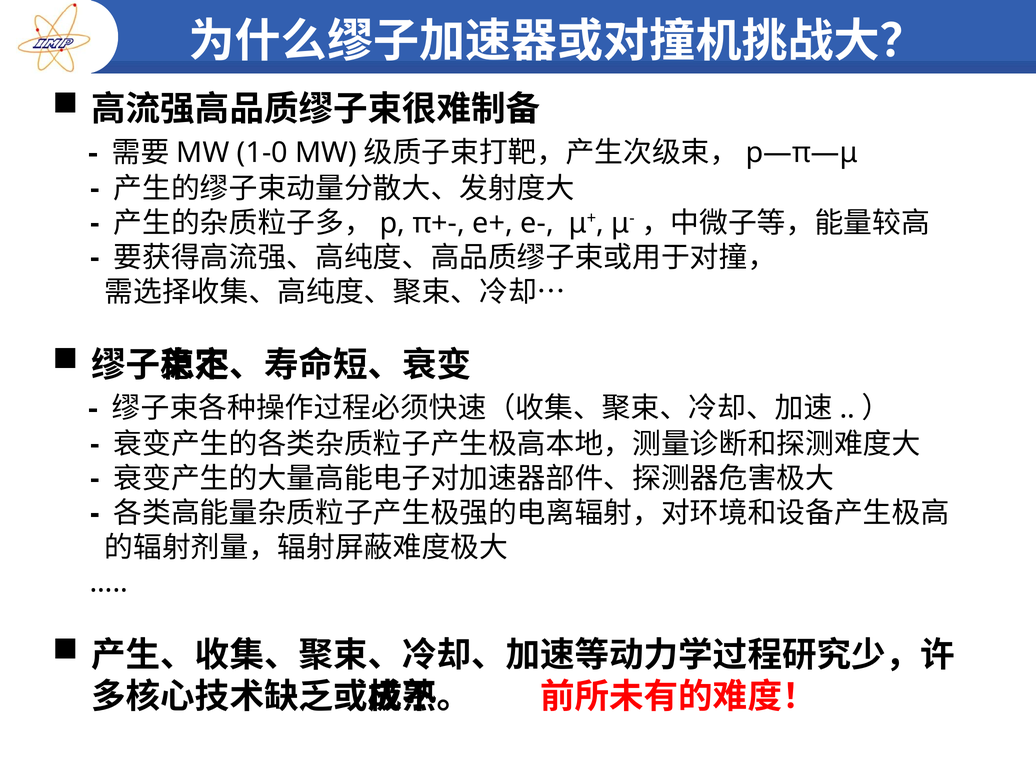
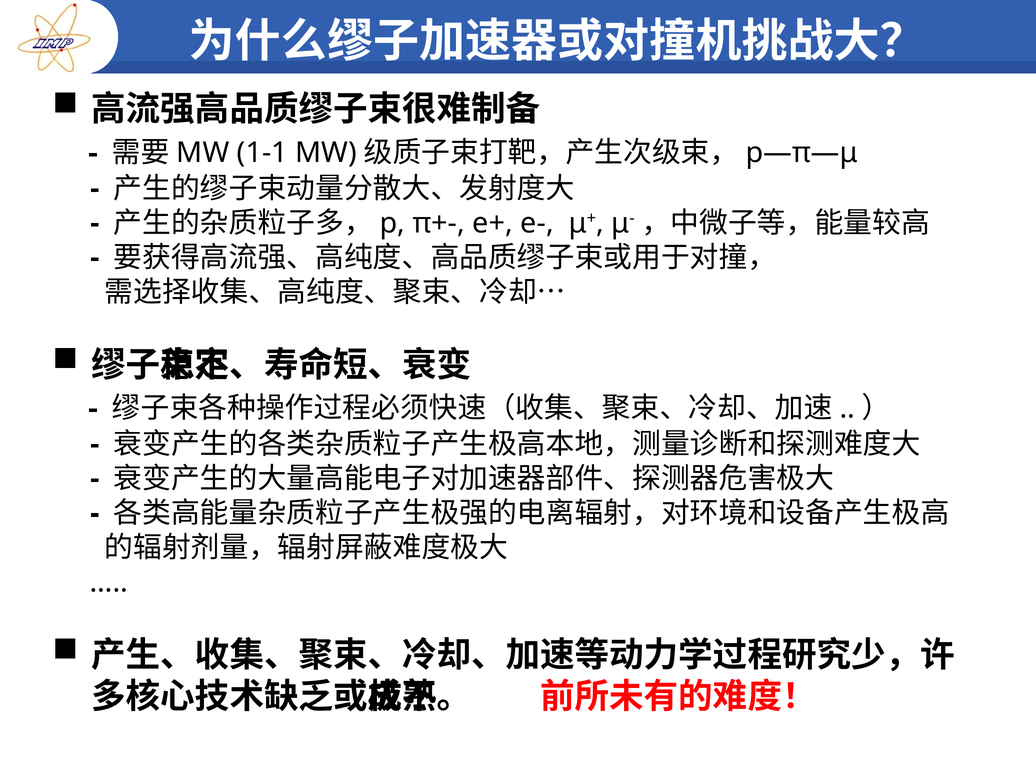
1-0: 1-0 -> 1-1
